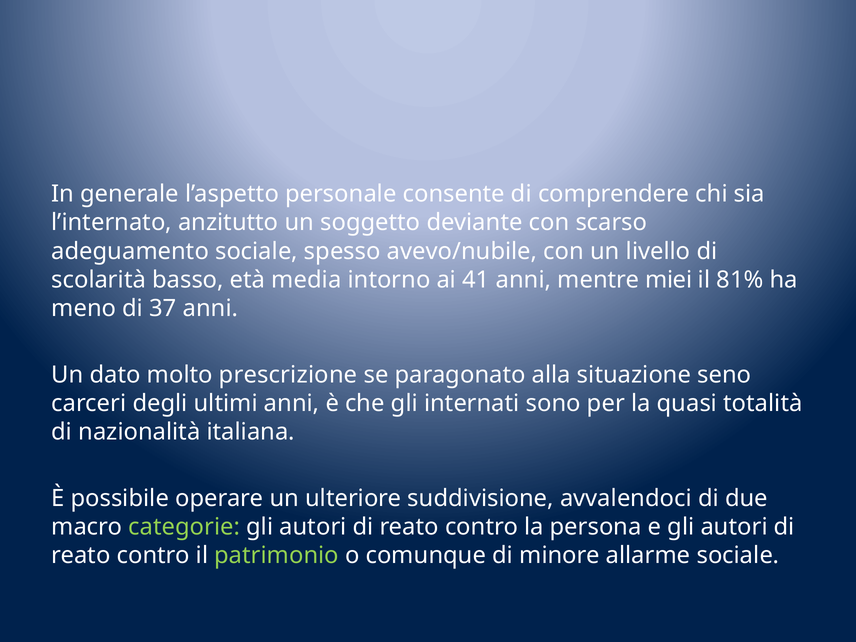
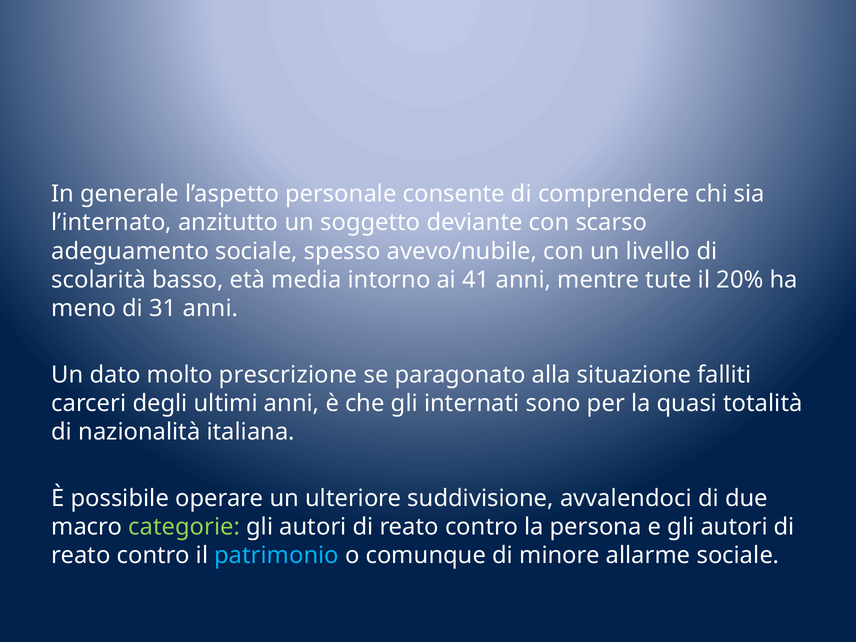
miei: miei -> tute
81%: 81% -> 20%
37: 37 -> 31
seno: seno -> falliti
patrimonio colour: light green -> light blue
